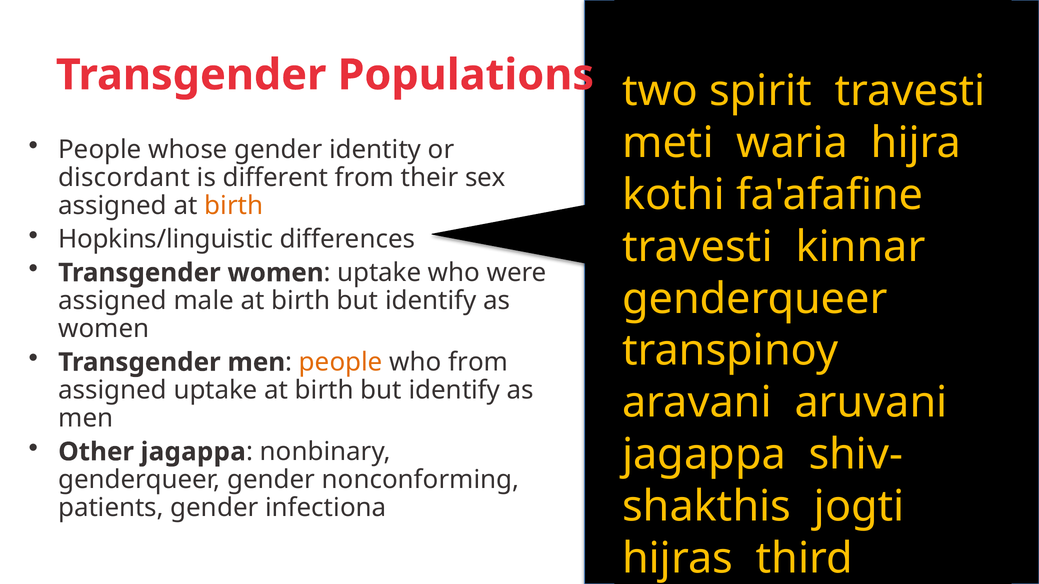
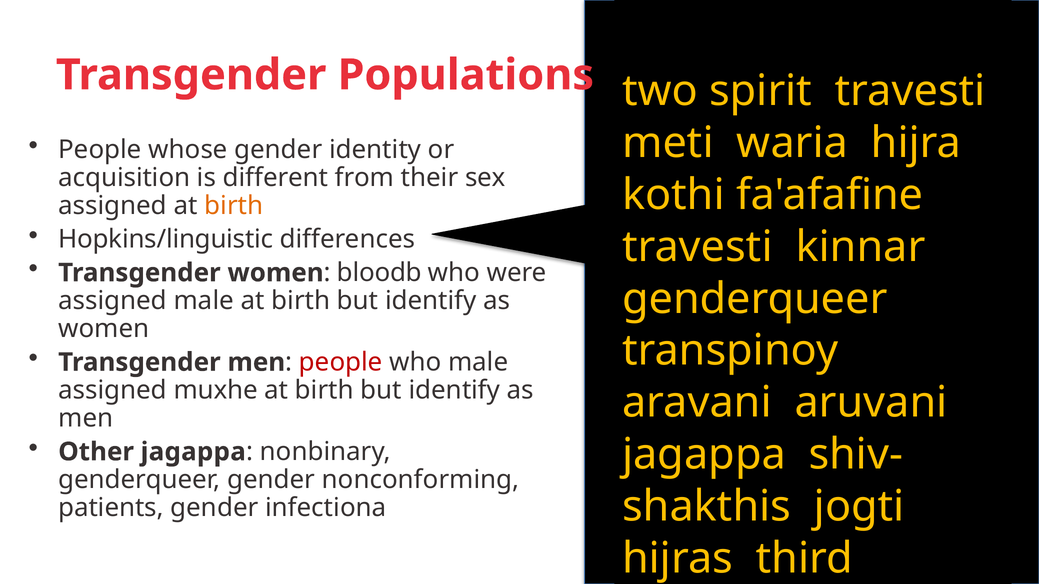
discordant: discordant -> acquisition
uptake at (379, 273): uptake -> bloodb
people at (341, 363) colour: orange -> red
who from: from -> male
assigned uptake: uptake -> muxhe
